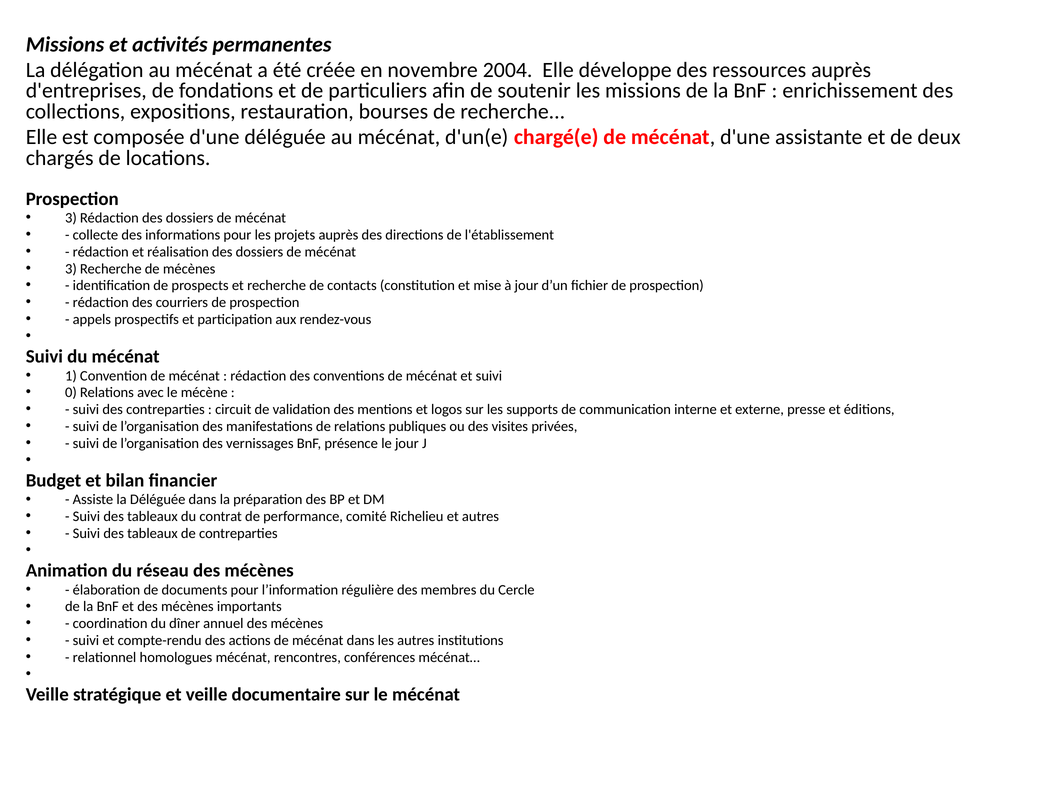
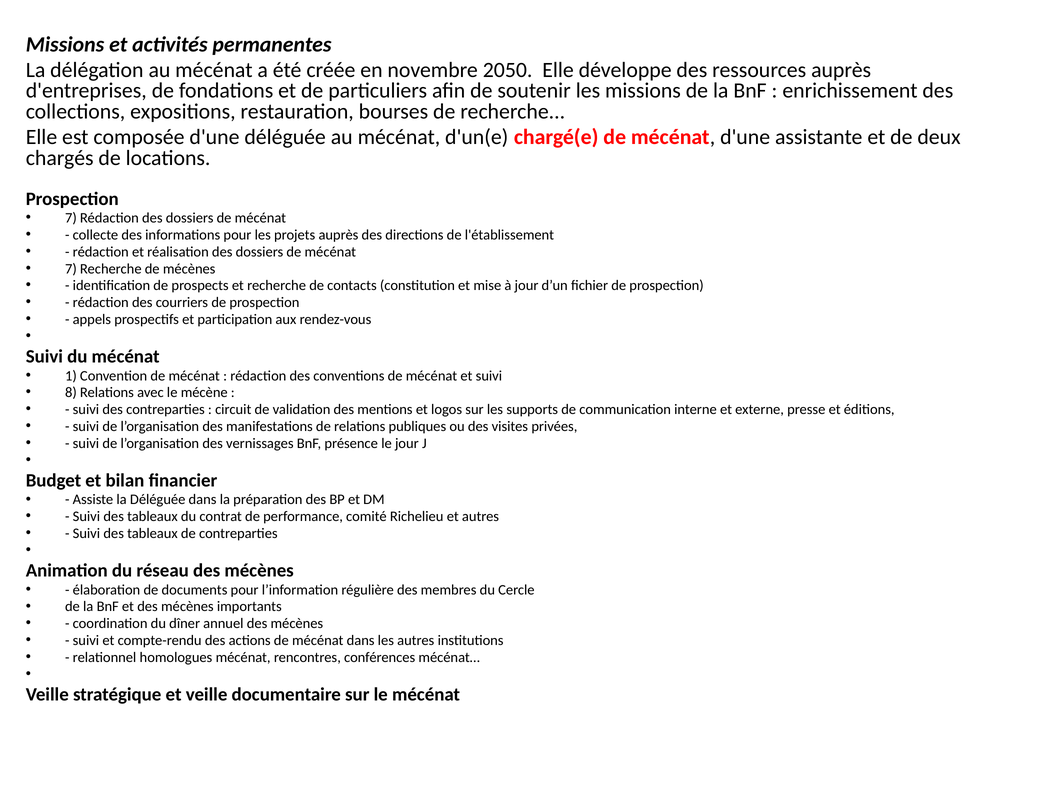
2004: 2004 -> 2050
3 at (71, 218): 3 -> 7
3 at (71, 269): 3 -> 7
0: 0 -> 8
